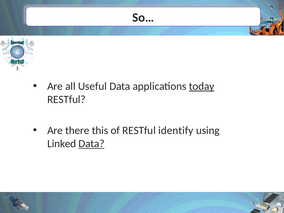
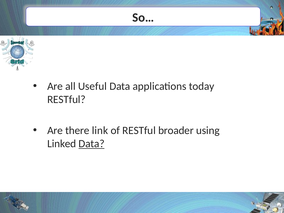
today underline: present -> none
this: this -> link
identify: identify -> broader
